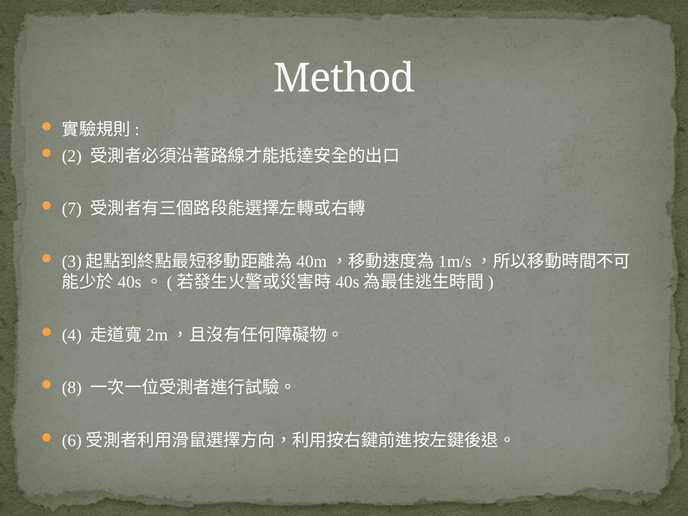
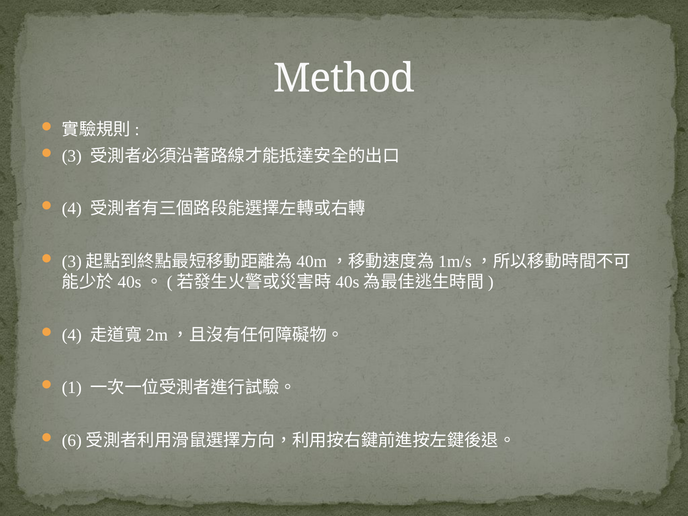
2: 2 -> 3
7 at (72, 209): 7 -> 4
8: 8 -> 1
